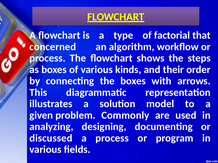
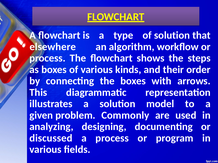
of factorial: factorial -> solution
concerned: concerned -> elsewhere
